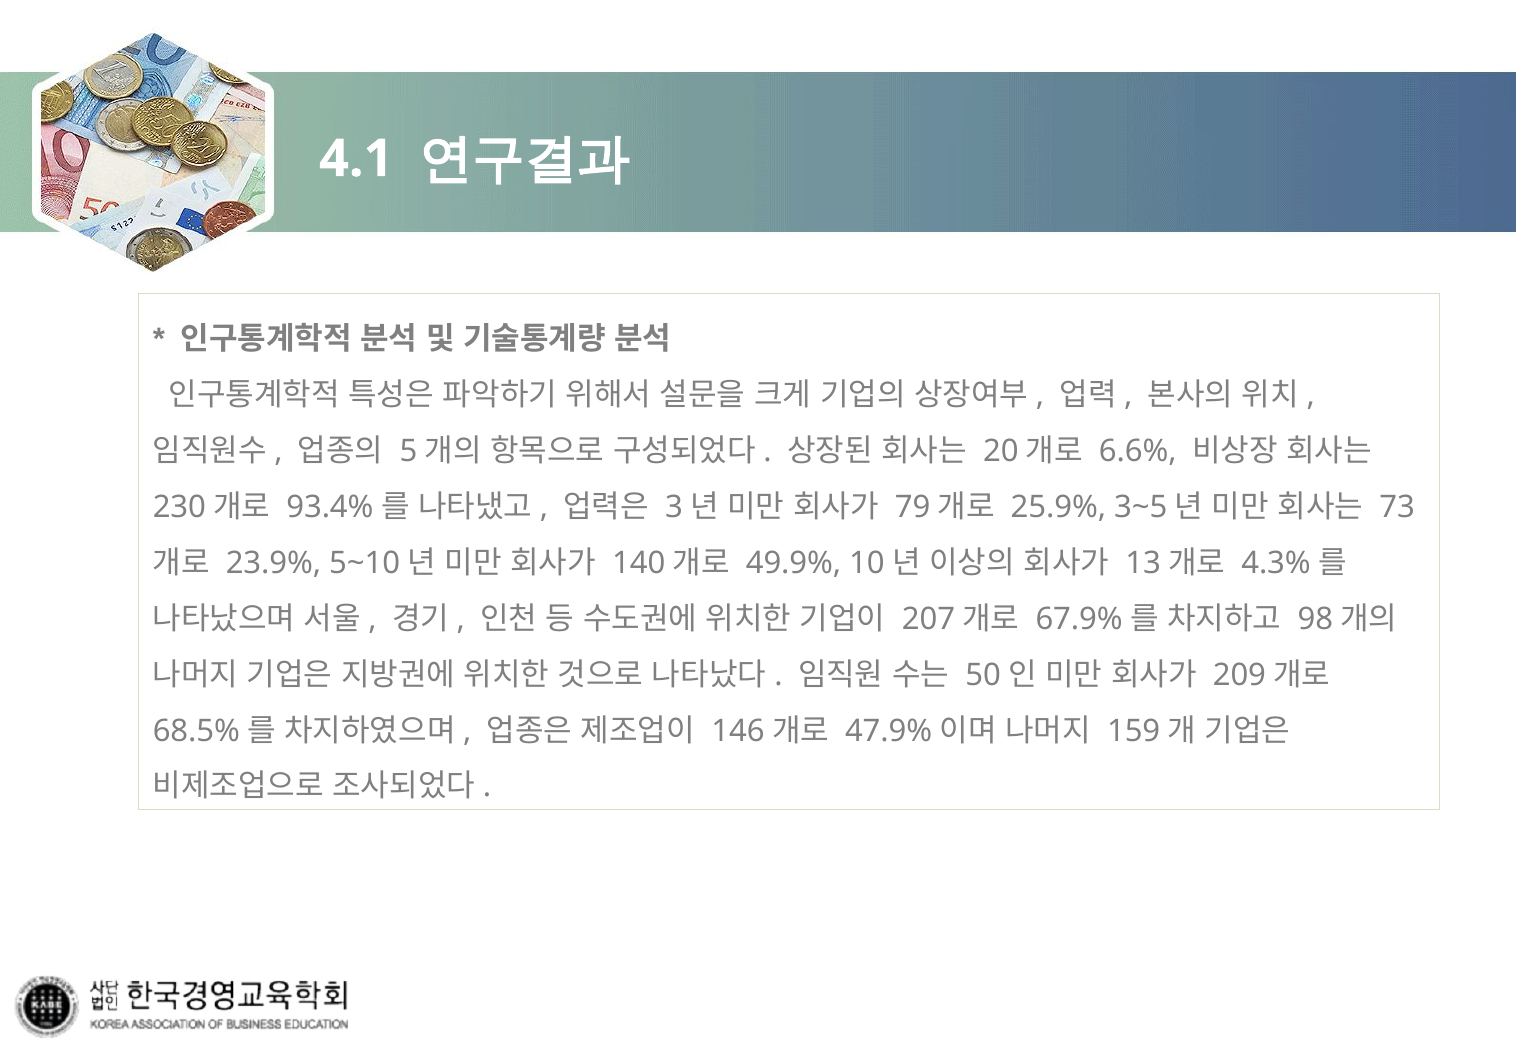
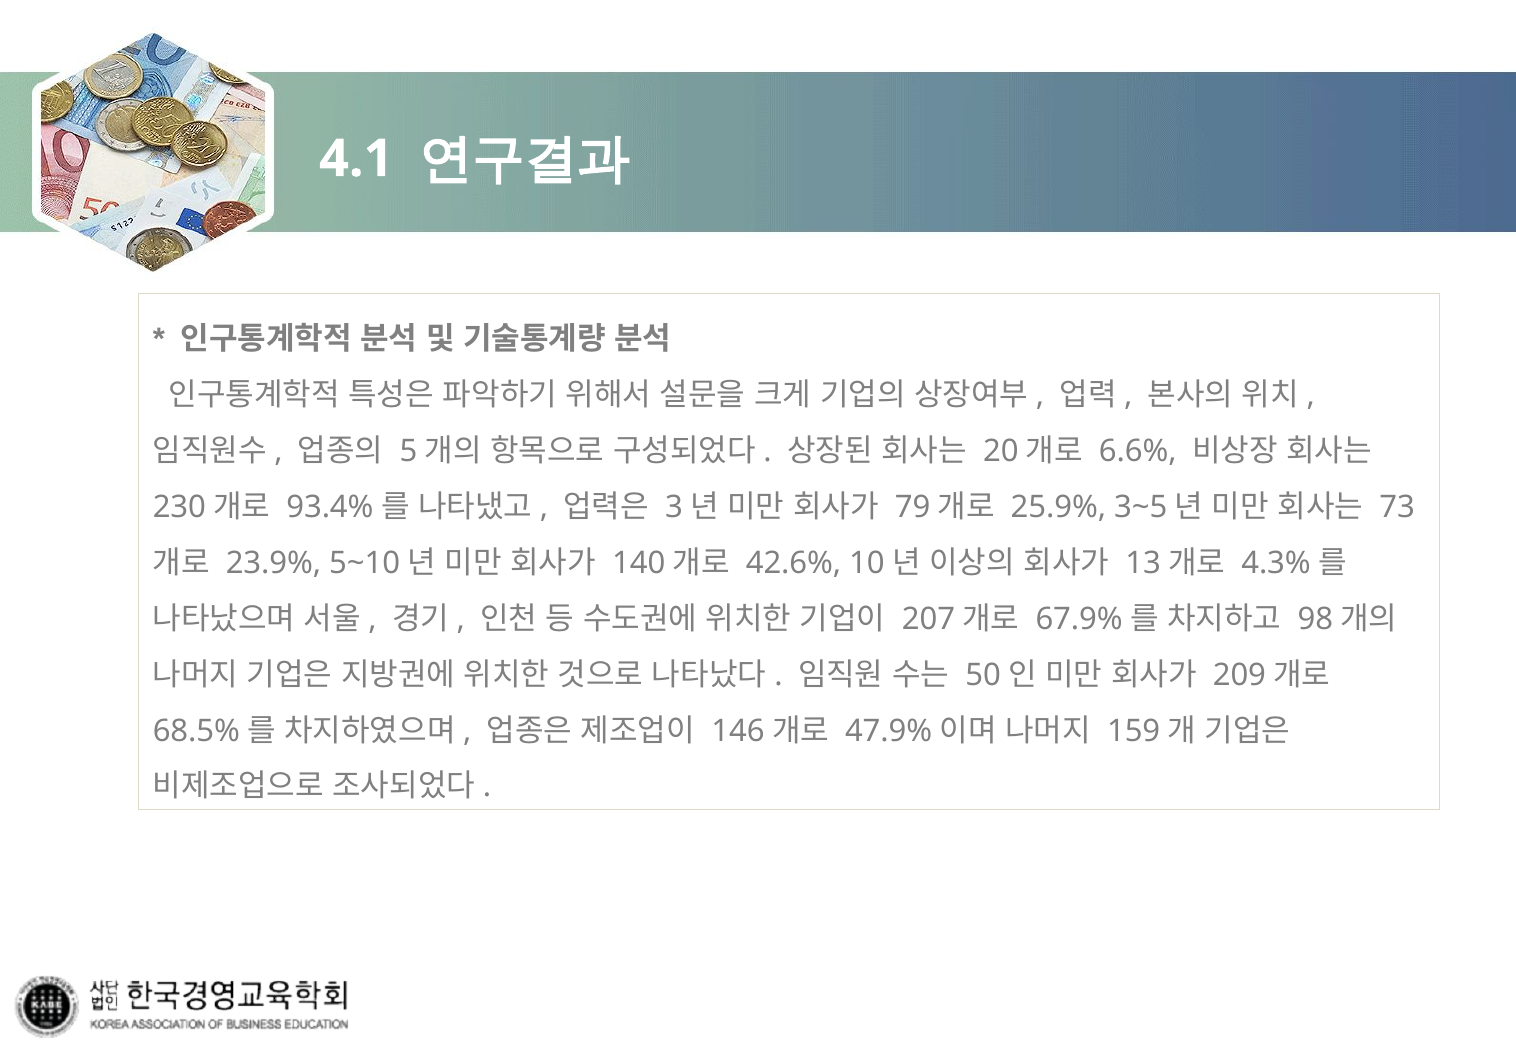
49.9%: 49.9% -> 42.6%
